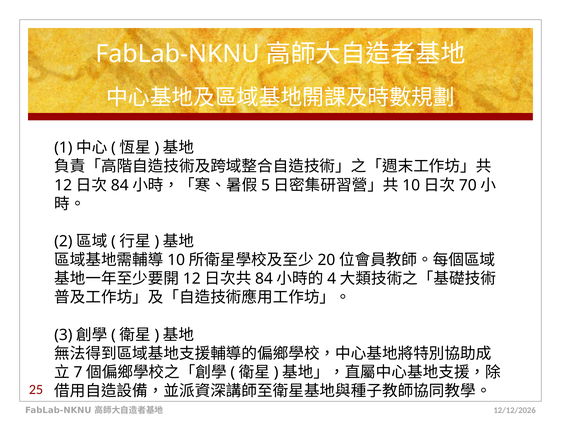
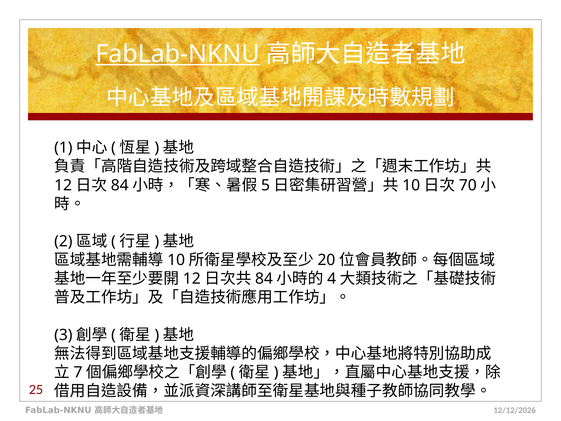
FabLab-NKNU at (178, 54) underline: none -> present
